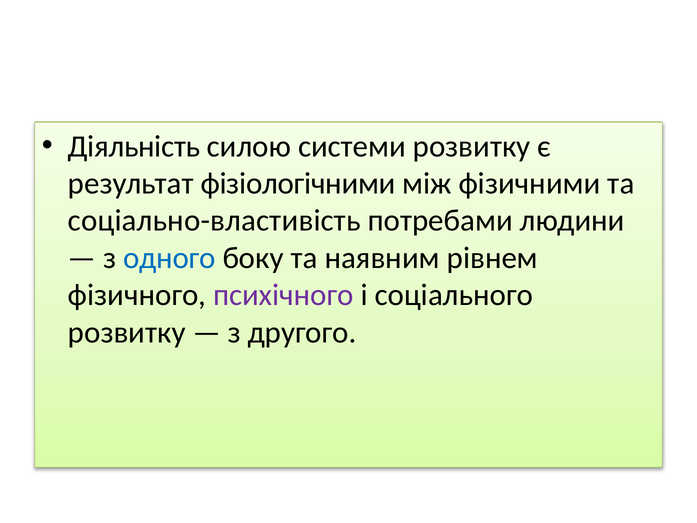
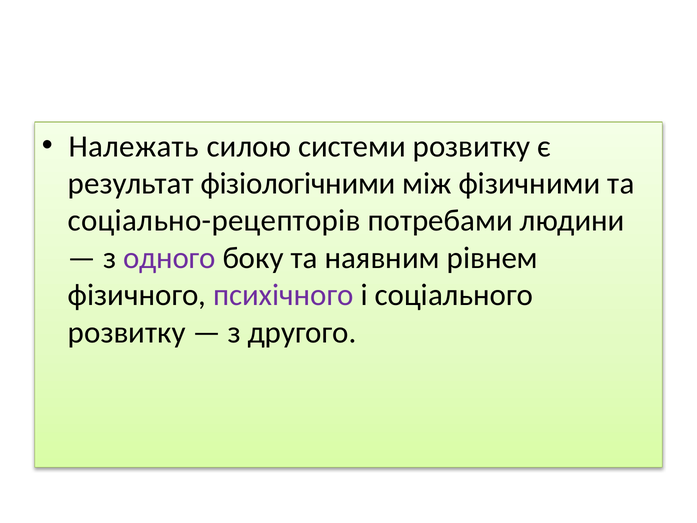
Діяльність: Діяльність -> Належать
соціально-властивість: соціально-властивість -> соціально-рецепторів
одного colour: blue -> purple
